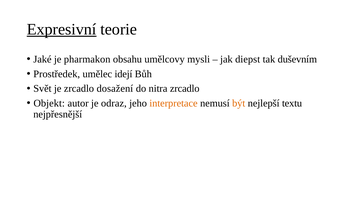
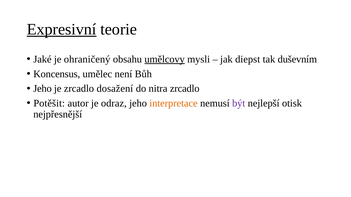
pharmakon: pharmakon -> ohraničený
umělcovy underline: none -> present
Prostředek: Prostředek -> Koncensus
idejí: idejí -> není
Svět at (42, 89): Svět -> Jeho
Objekt: Objekt -> Potěšit
být colour: orange -> purple
textu: textu -> otisk
